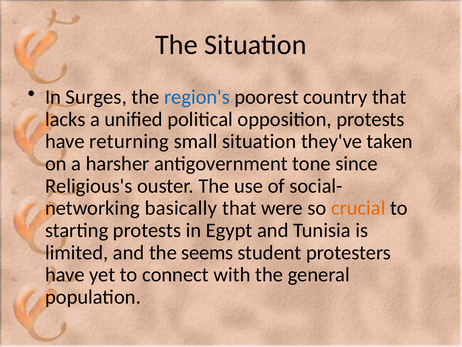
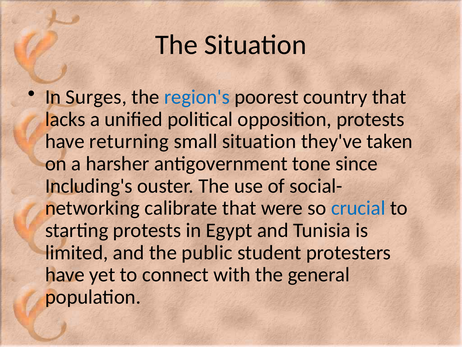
Religious's: Religious's -> Including's
basically: basically -> calibrate
crucial colour: orange -> blue
seems: seems -> public
